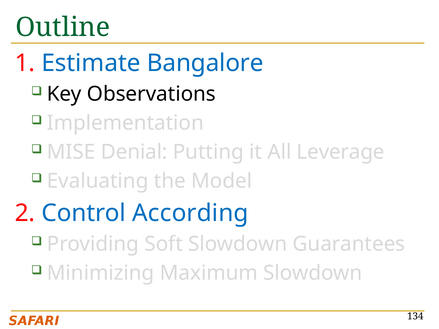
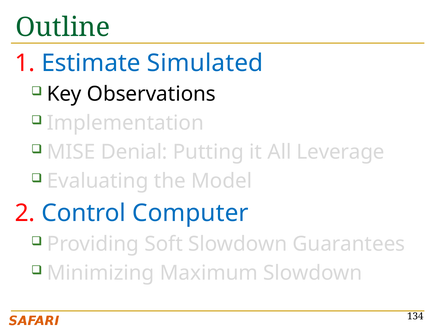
Bangalore: Bangalore -> Simulated
According: According -> Computer
